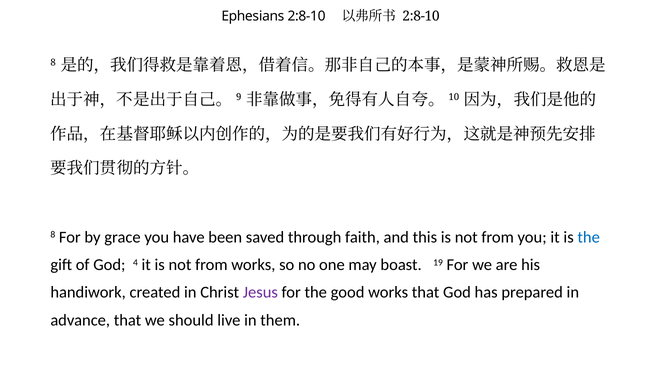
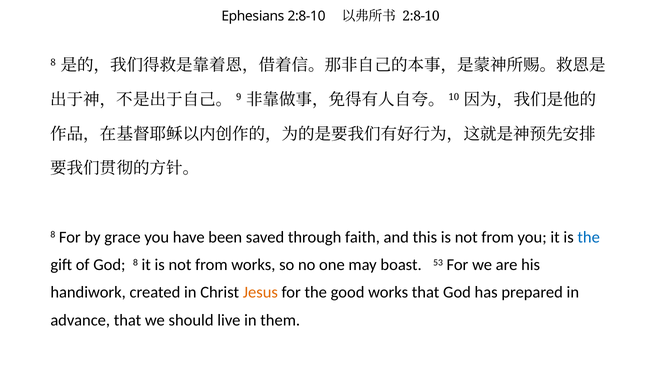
God 4: 4 -> 8
19: 19 -> 53
Jesus colour: purple -> orange
